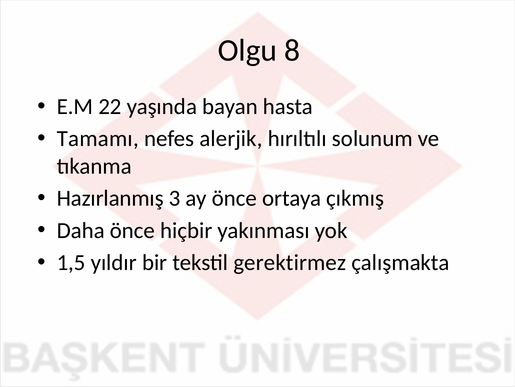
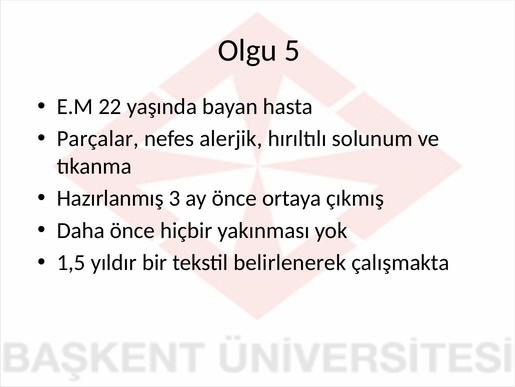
8: 8 -> 5
Tamamı: Tamamı -> Parçalar
gerektirmez: gerektirmez -> belirlenerek
